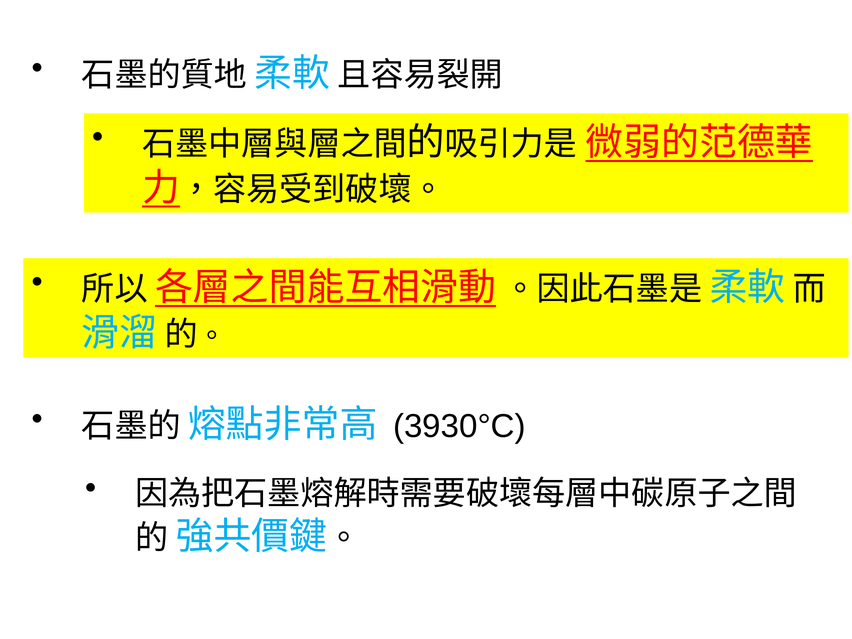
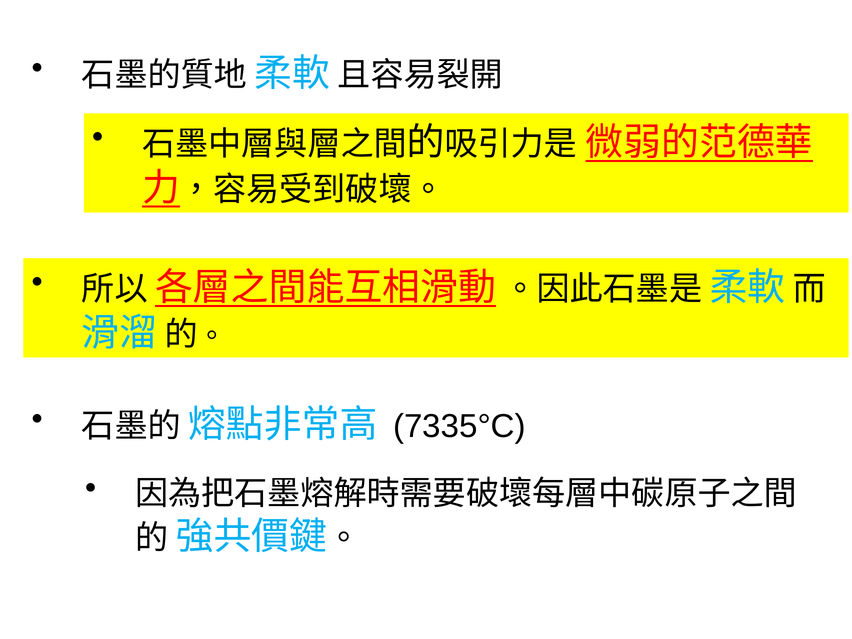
3930°C: 3930°C -> 7335°C
